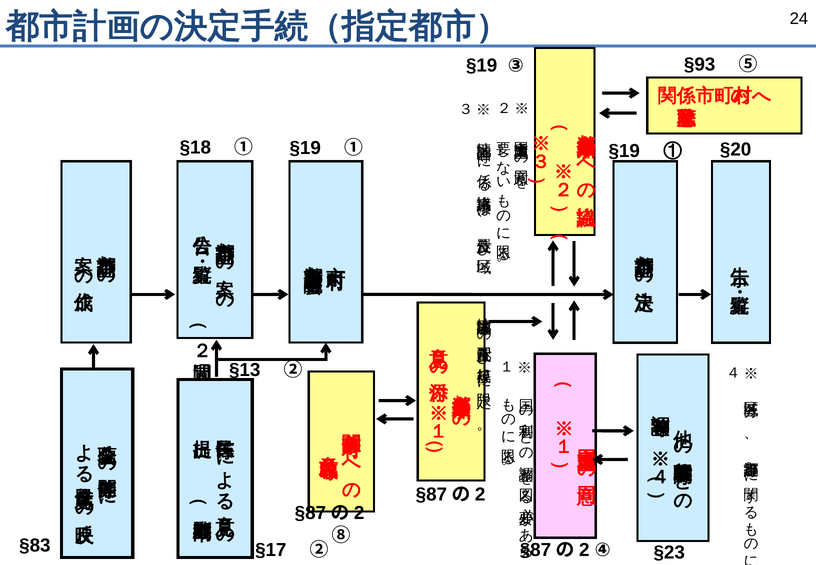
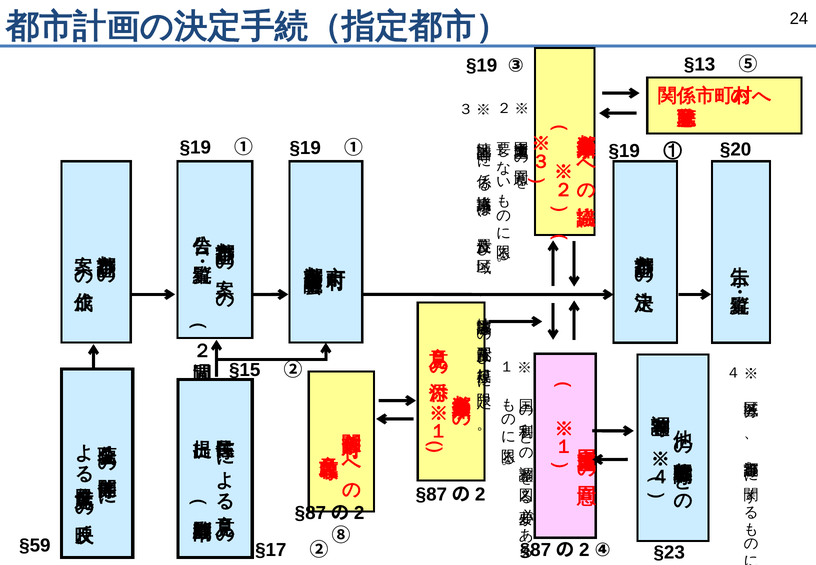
§93: §93 -> §13
§18 at (195, 148): §18 -> §19
§13: §13 -> §15
§83: §83 -> §59
